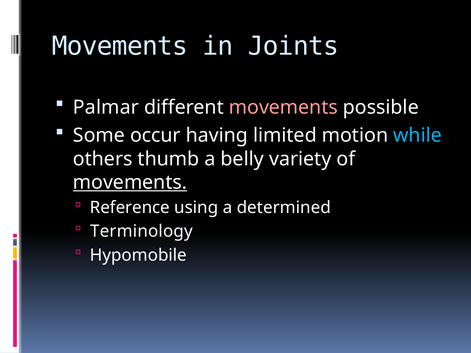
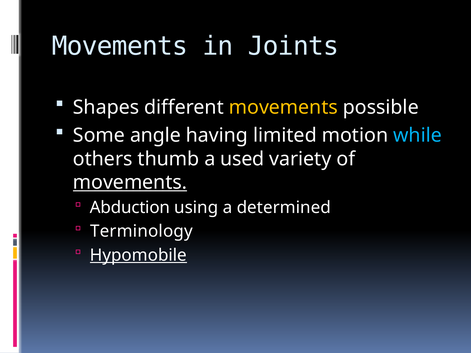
Palmar: Palmar -> Shapes
movements at (283, 107) colour: pink -> yellow
occur: occur -> angle
belly: belly -> used
Reference: Reference -> Abduction
Hypomobile underline: none -> present
